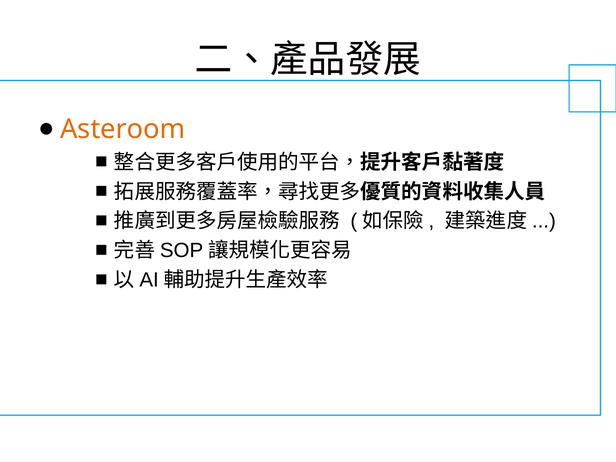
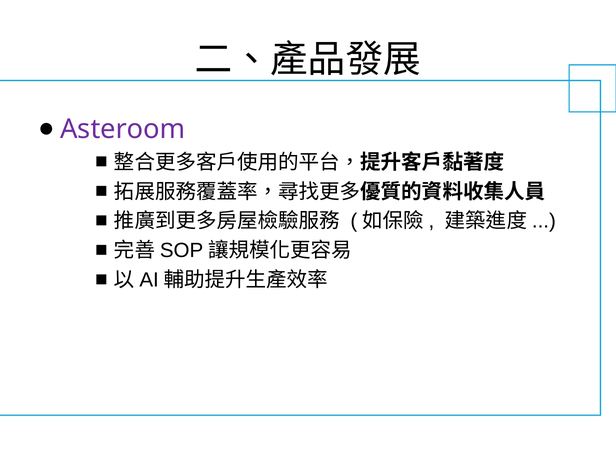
Asteroom colour: orange -> purple
